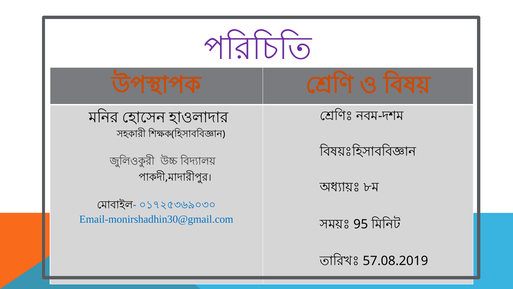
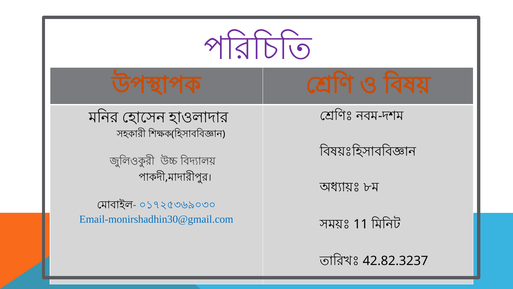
95: 95 -> 11
57.08.2019: 57.08.2019 -> 42.82.3237
